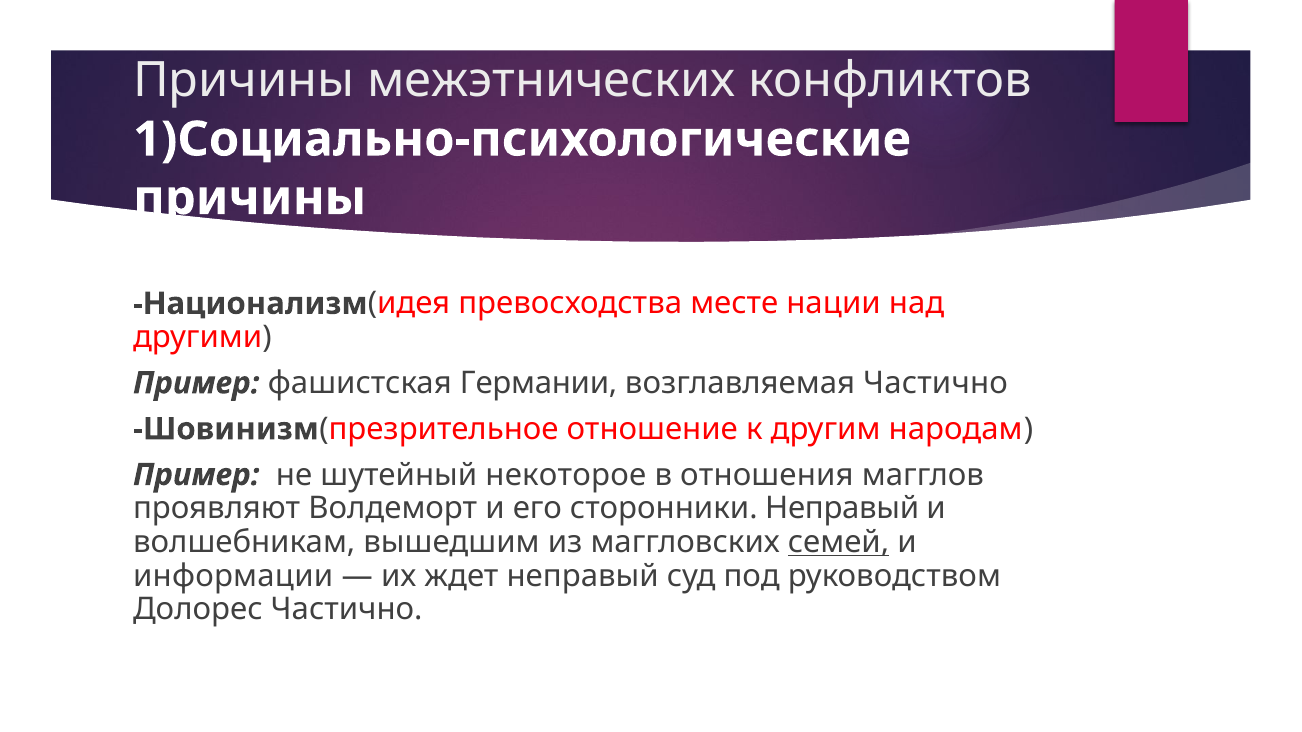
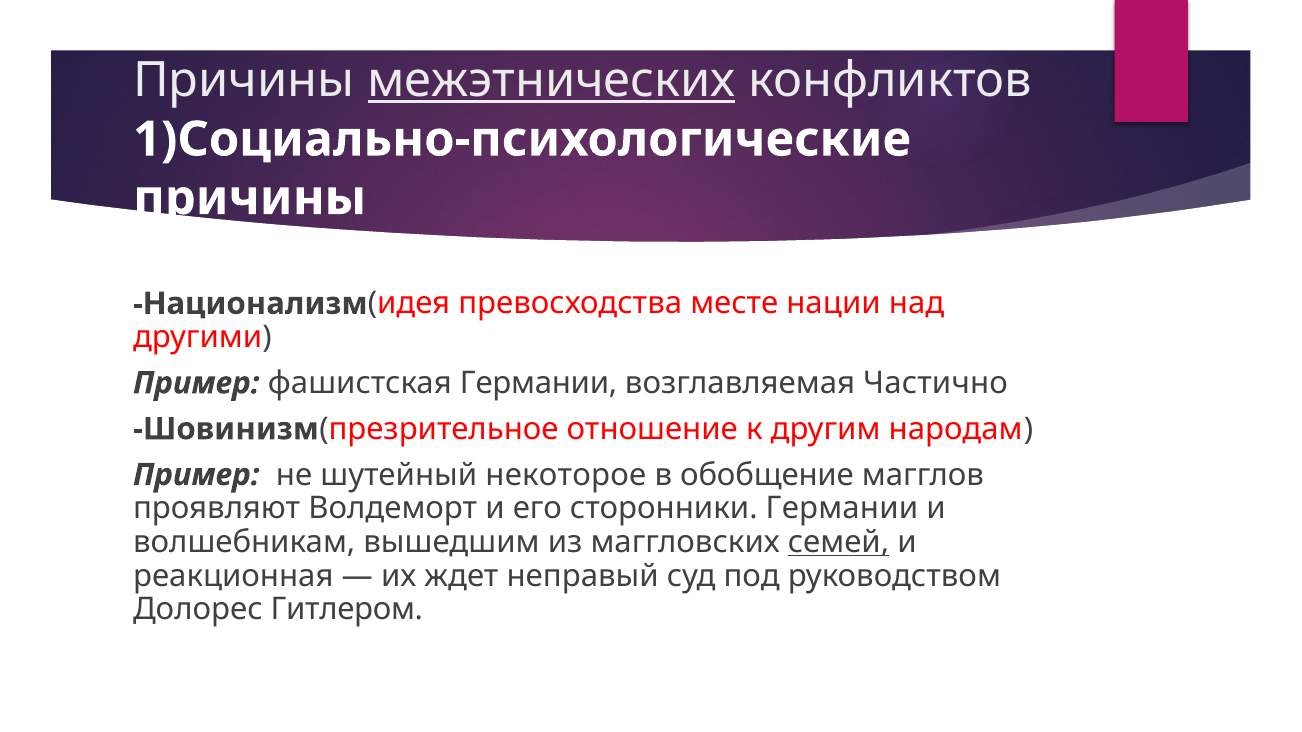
межэтнических underline: none -> present
отношения: отношения -> обобщение
сторонники Неправый: Неправый -> Германии
информации: информации -> реакционная
Долорес Частично: Частично -> Гитлером
